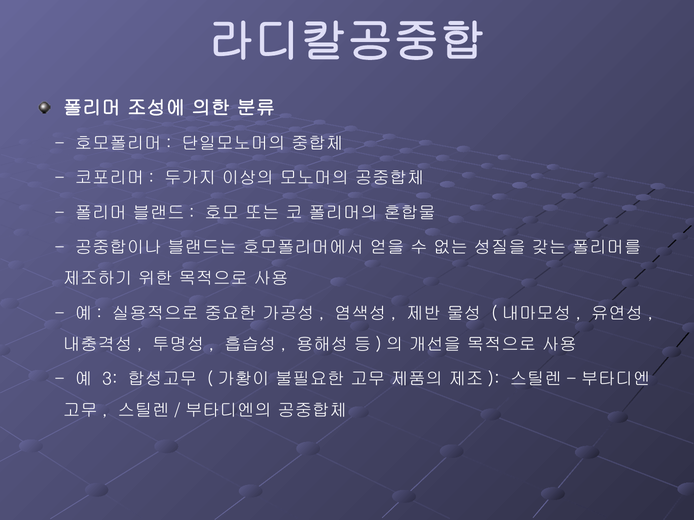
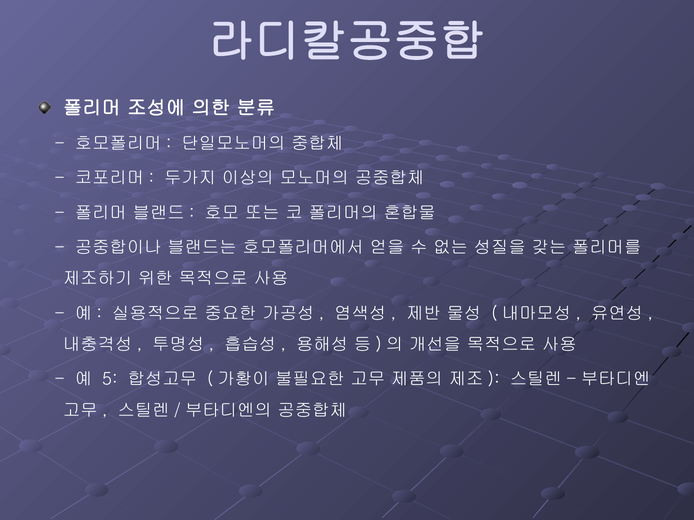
3: 3 -> 5
